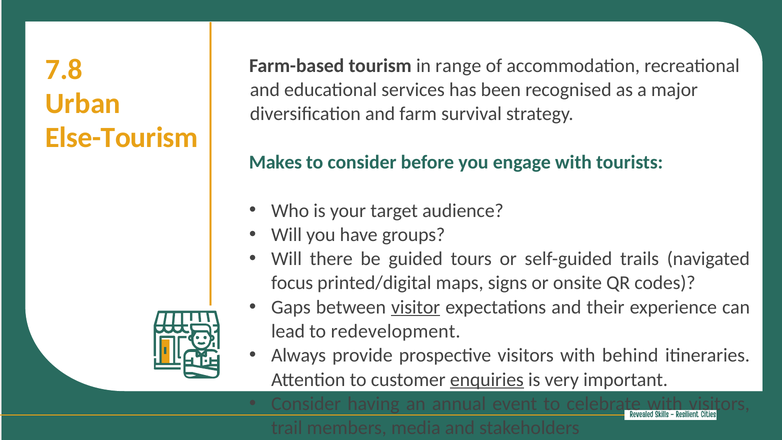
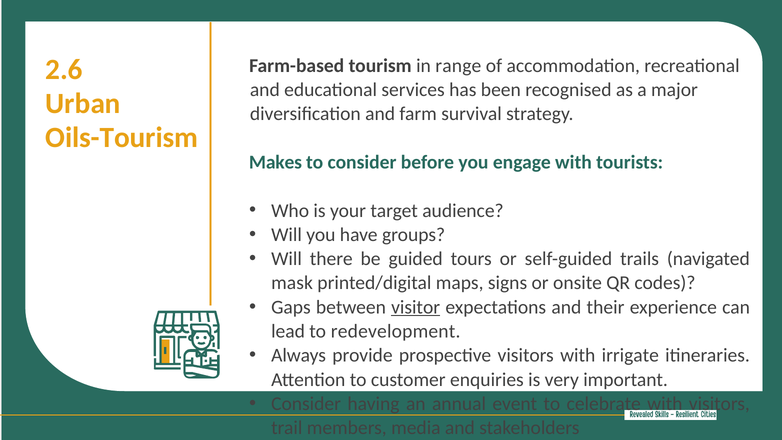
7.8: 7.8 -> 2.6
Else-Tourism: Else-Tourism -> Oils-Tourism
focus: focus -> mask
behind: behind -> irrigate
enquiries underline: present -> none
